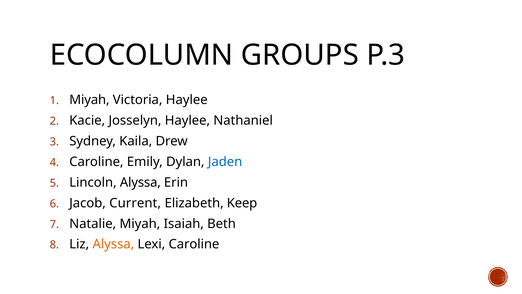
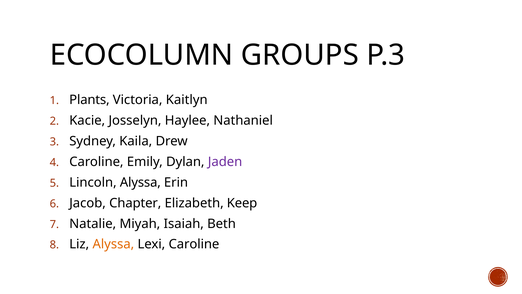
Miyah at (89, 100): Miyah -> Plants
Victoria Haylee: Haylee -> Kaitlyn
Jaden colour: blue -> purple
Current: Current -> Chapter
